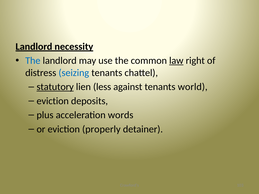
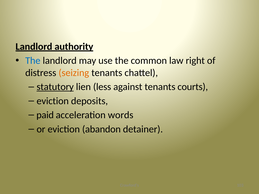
necessity: necessity -> authority
law underline: present -> none
seizing colour: blue -> orange
world: world -> courts
plus: plus -> paid
properly: properly -> abandon
